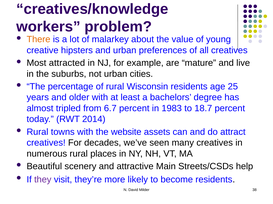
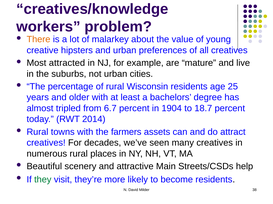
1983: 1983 -> 1904
website: website -> farmers
they colour: purple -> green
